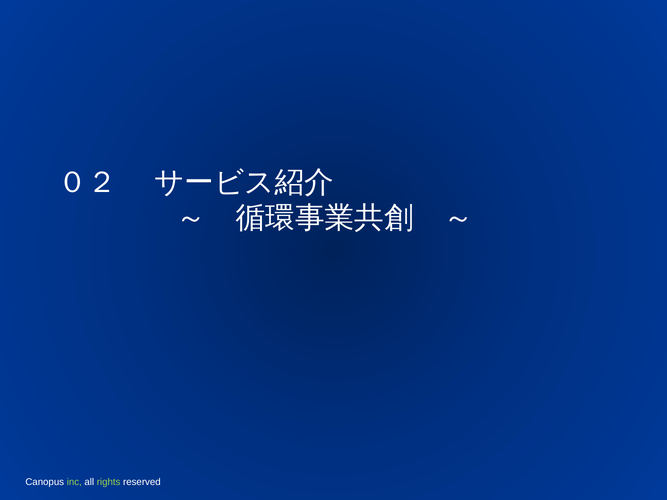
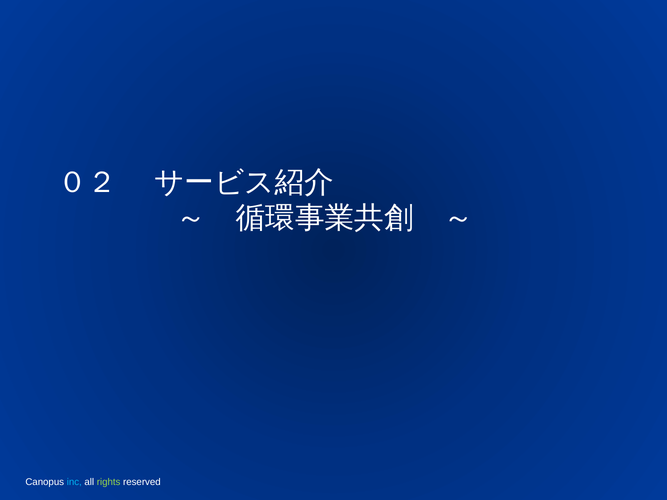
inc at (74, 482) colour: light green -> light blue
